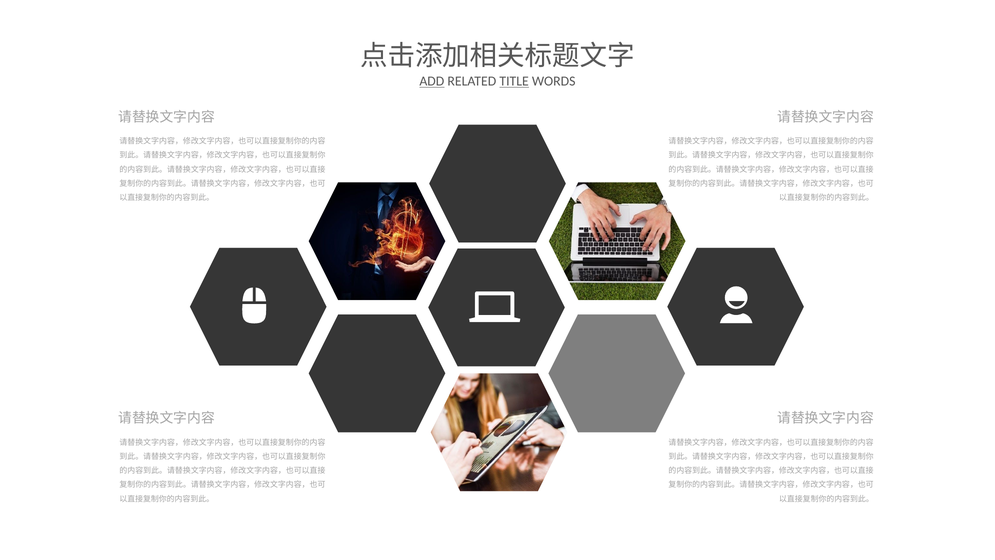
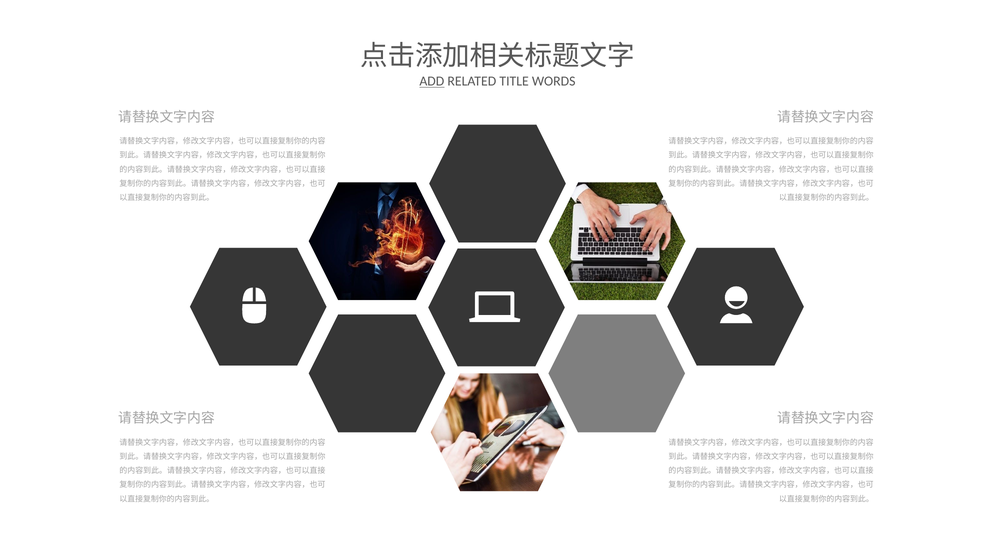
TITLE underline: present -> none
